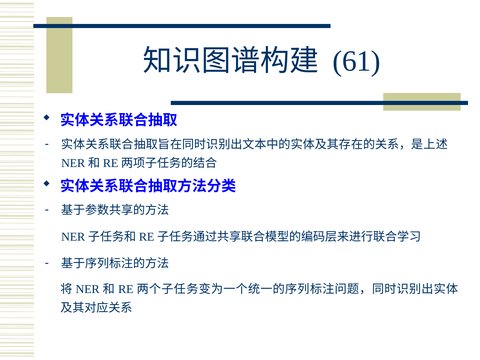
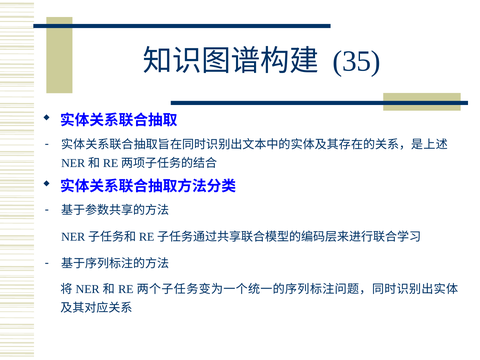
61: 61 -> 35
